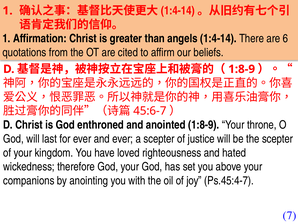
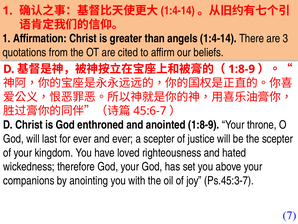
6: 6 -> 3
Ps.45:4-7: Ps.45:4-7 -> Ps.45:3-7
